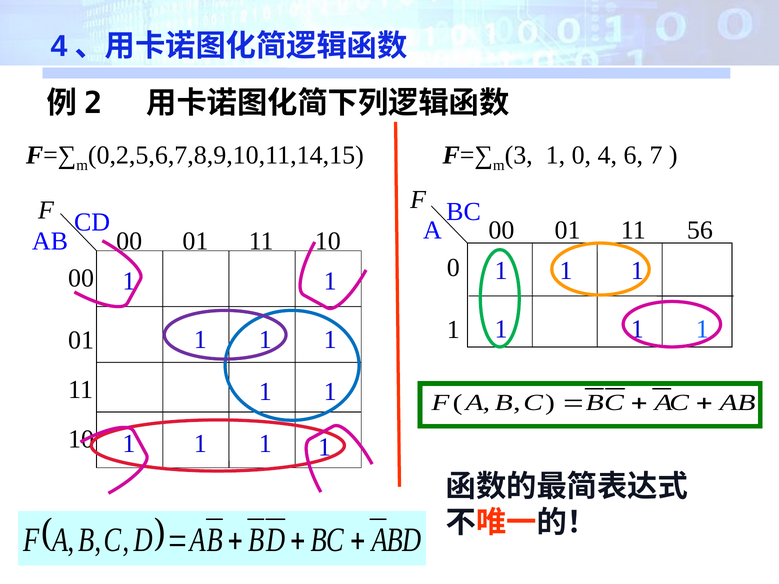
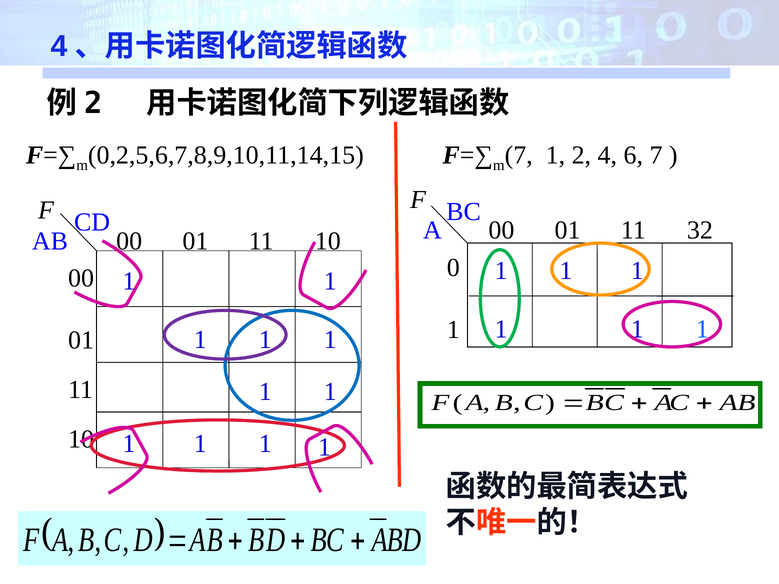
3 at (519, 155): 3 -> 7
1 0: 0 -> 2
56: 56 -> 32
